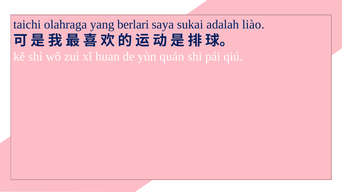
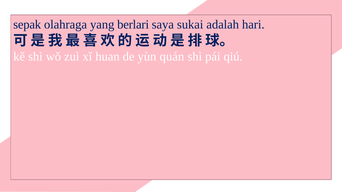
taichi: taichi -> sepak
liào: liào -> hari
